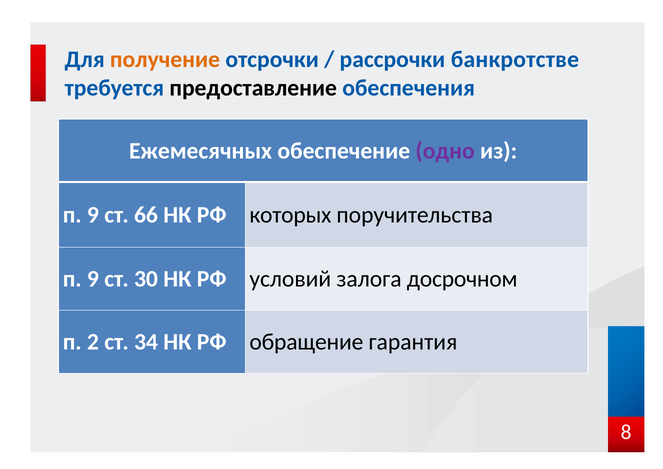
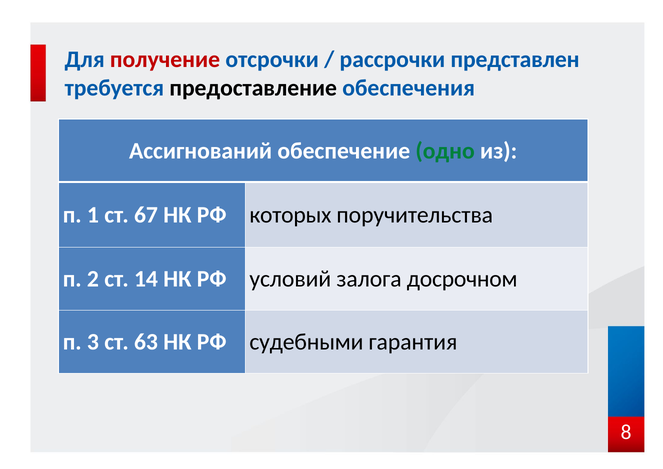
получение colour: orange -> red
банкротстве: банкротстве -> представлен
Ежемесячных: Ежемесячных -> Ассигнований
одно colour: purple -> green
9 at (93, 215): 9 -> 1
66: 66 -> 67
9 at (93, 279): 9 -> 2
30: 30 -> 14
2: 2 -> 3
34: 34 -> 63
обращение: обращение -> судебными
